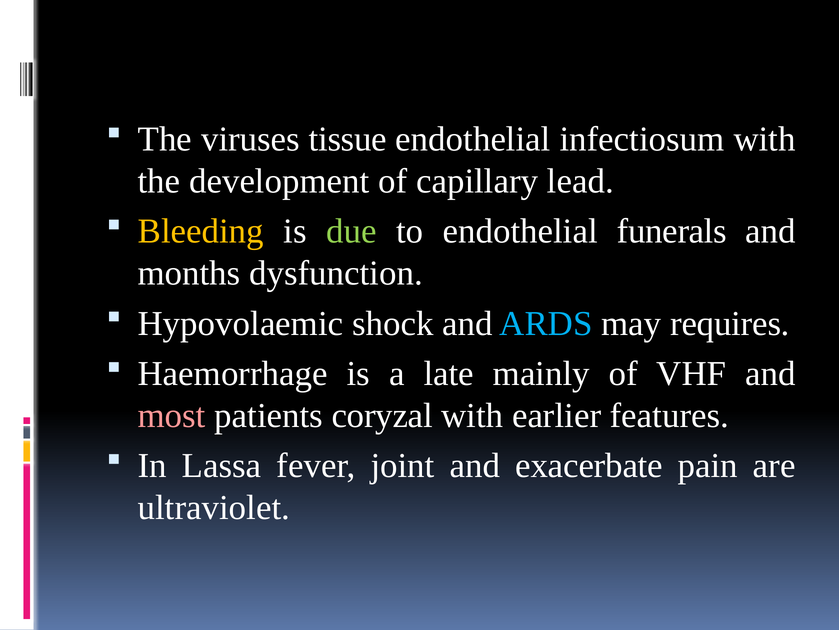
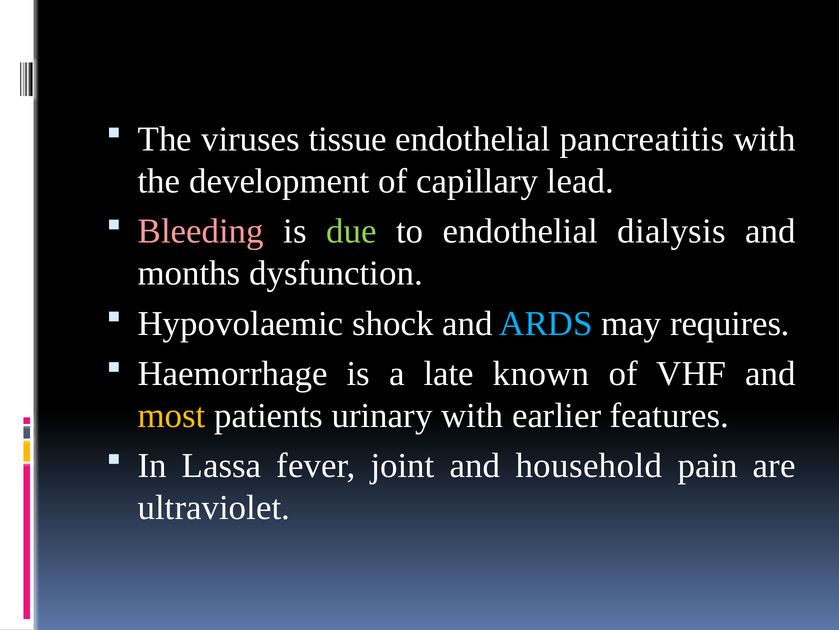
infectiosum: infectiosum -> pancreatitis
Bleeding colour: yellow -> pink
funerals: funerals -> dialysis
mainly: mainly -> known
most colour: pink -> yellow
coryzal: coryzal -> urinary
exacerbate: exacerbate -> household
